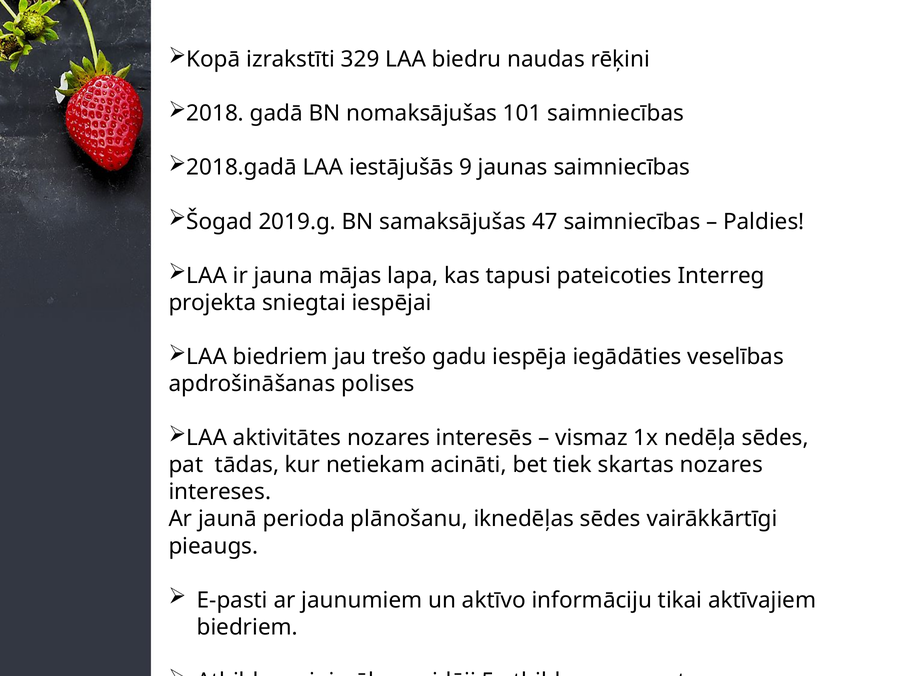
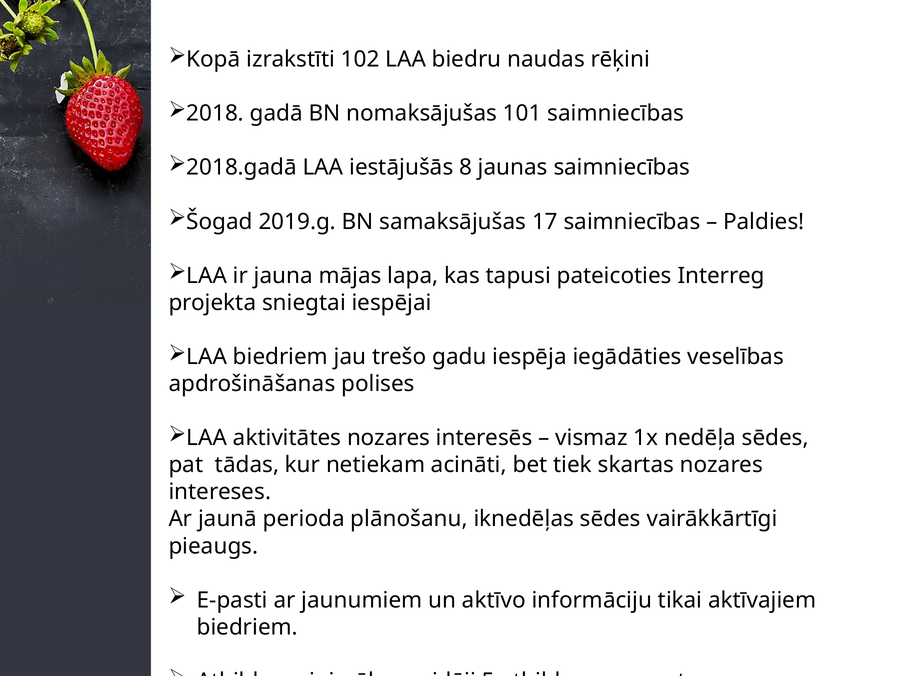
329: 329 -> 102
9: 9 -> 8
47: 47 -> 17
